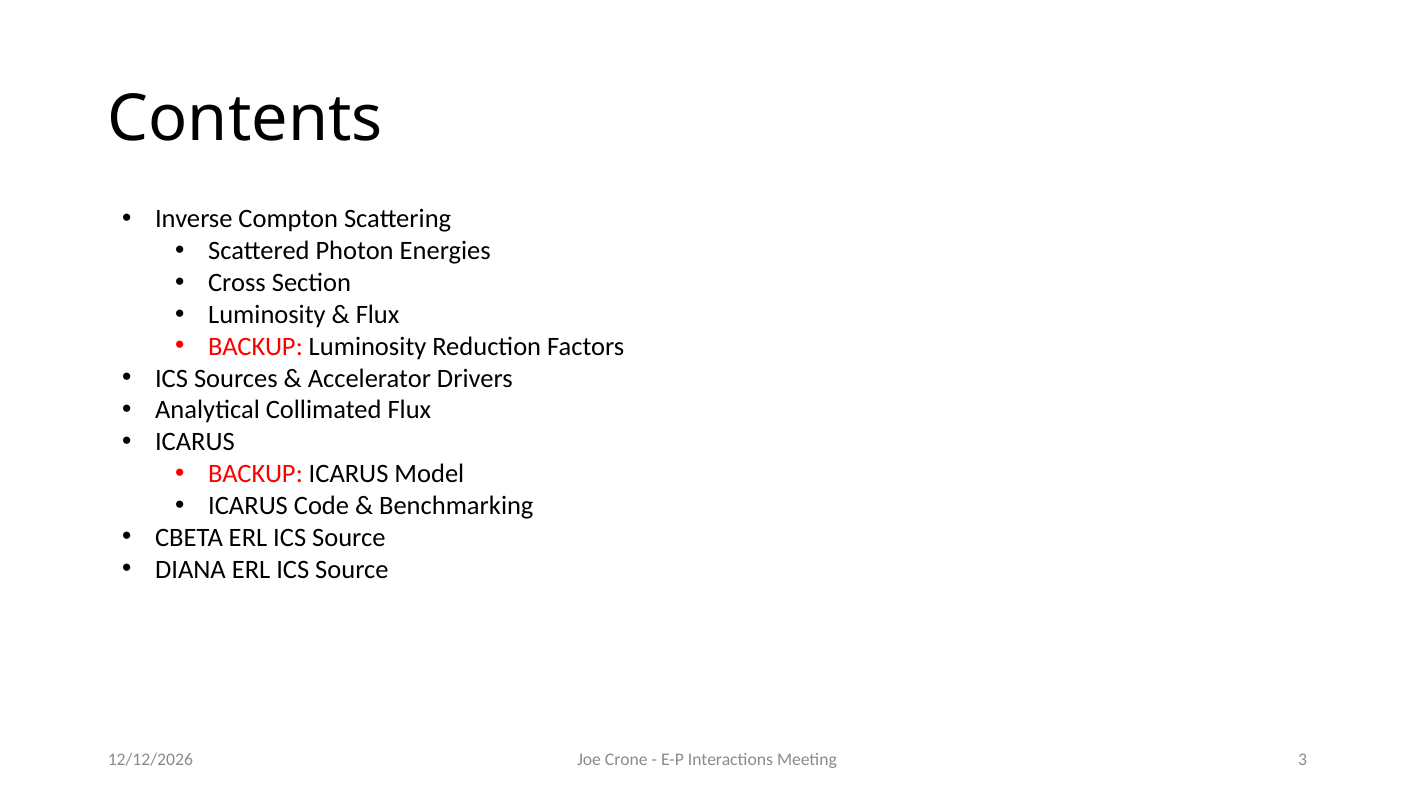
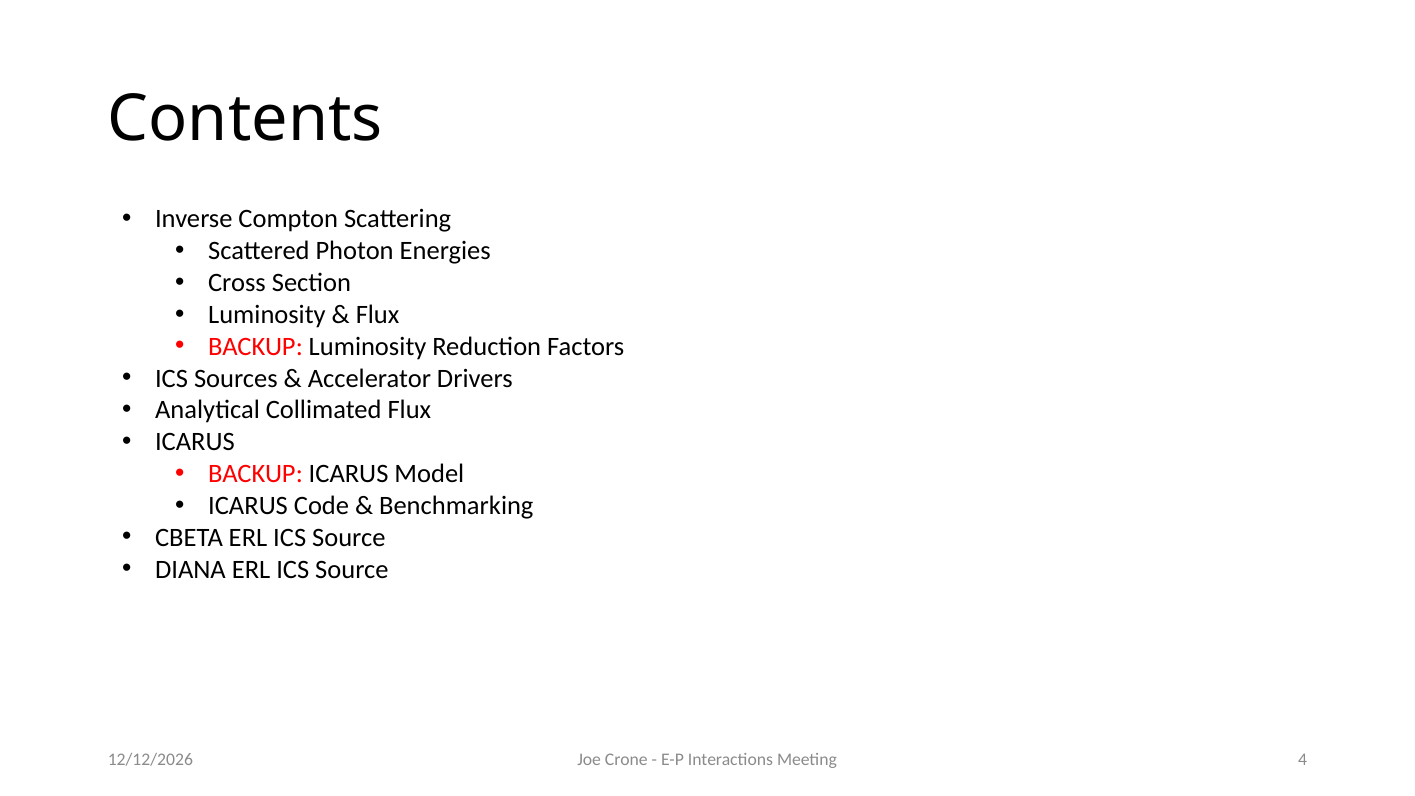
3: 3 -> 4
